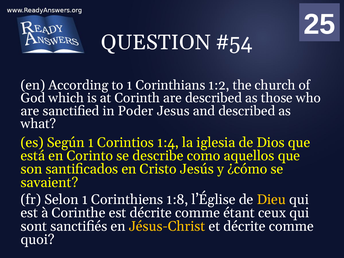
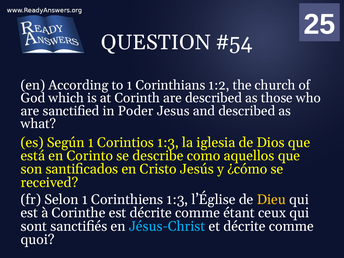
Corintios 1:4: 1:4 -> 1:3
savaient: savaient -> received
Corinthiens 1:8: 1:8 -> 1:3
Jésus-Christ colour: yellow -> light blue
